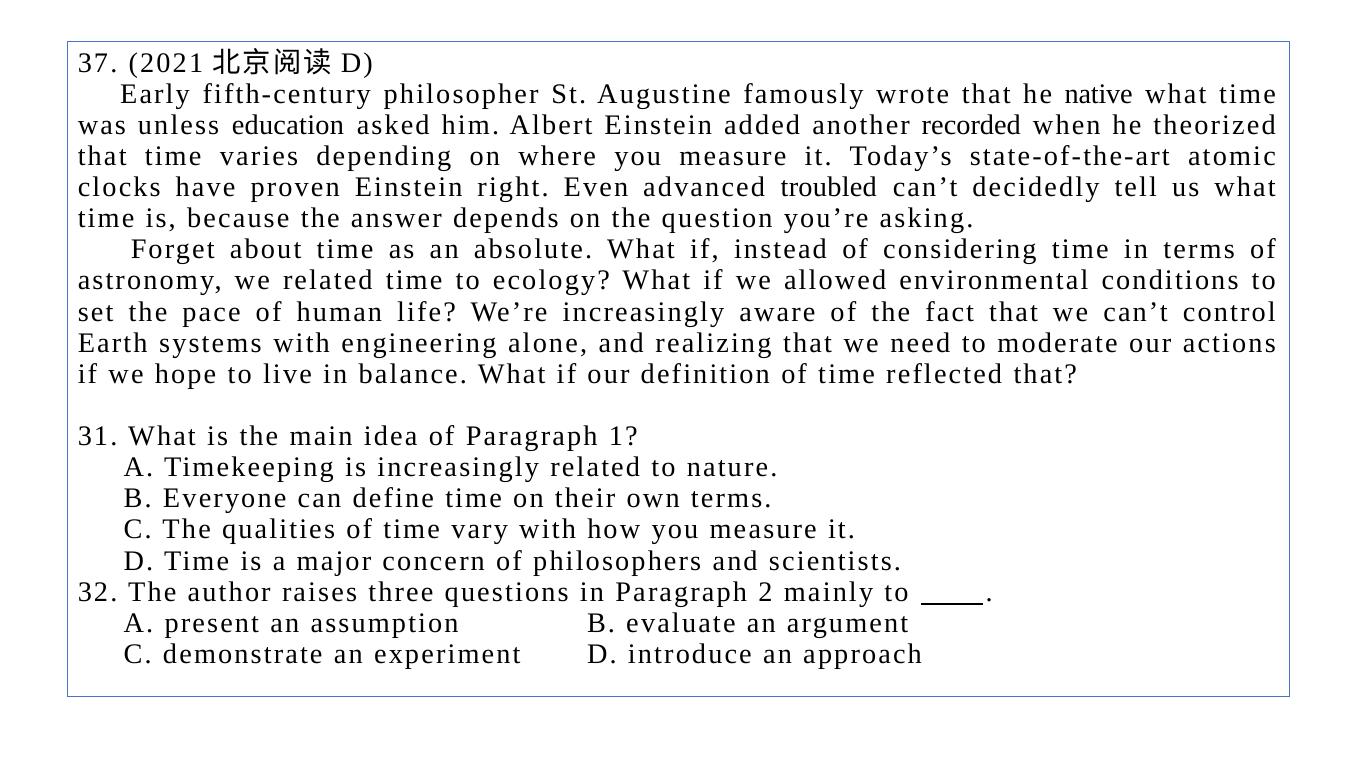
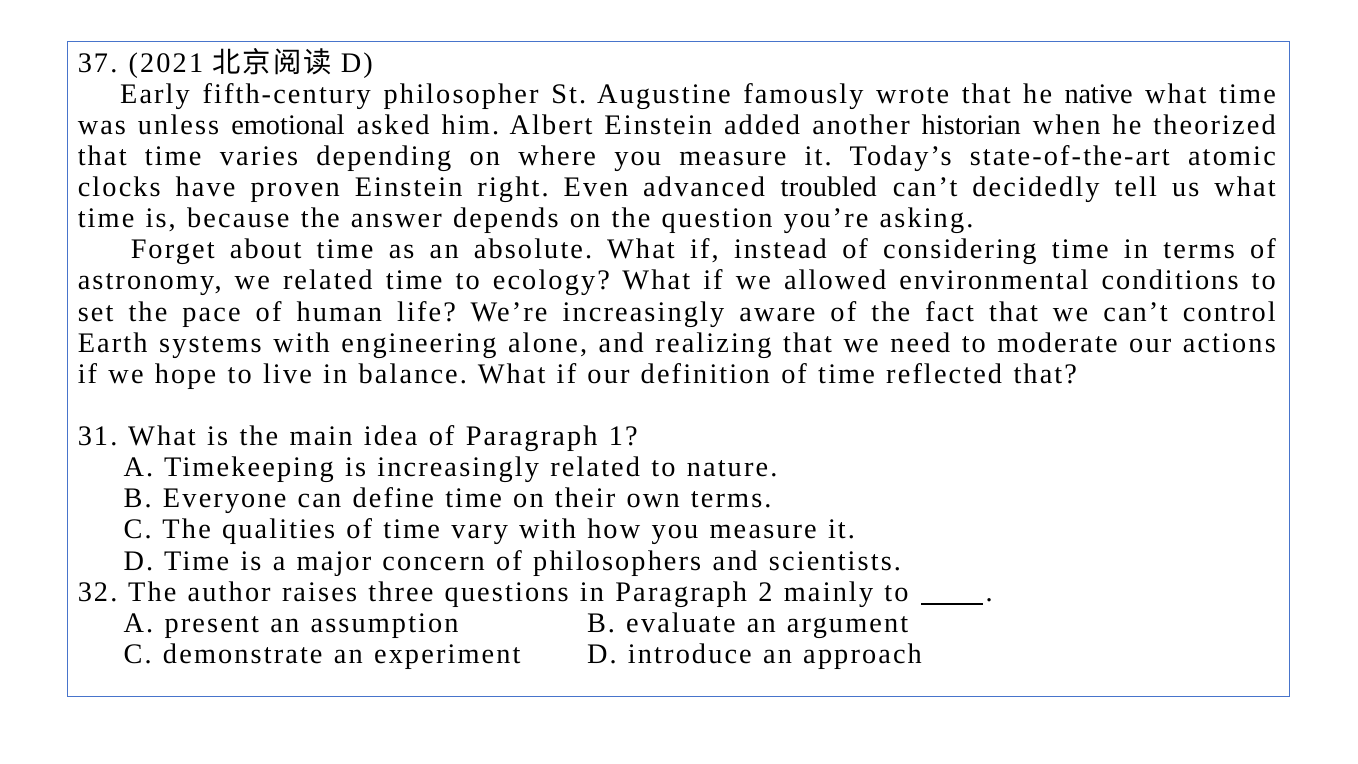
education: education -> emotional
recorded: recorded -> historian
